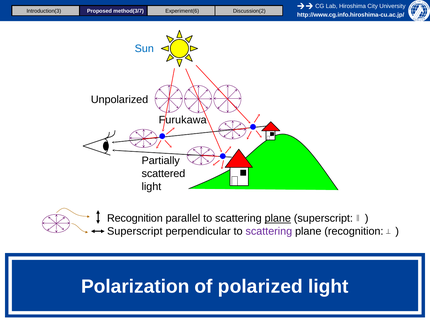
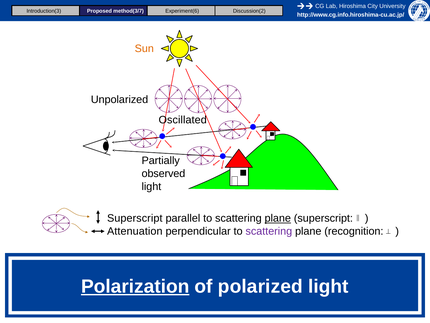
Sun colour: blue -> orange
Furukawa: Furukawa -> Oscillated
scattered: scattered -> observed
Recognition at (135, 218): Recognition -> Superscript
Superscript at (135, 231): Superscript -> Attenuation
Polarization underline: none -> present
